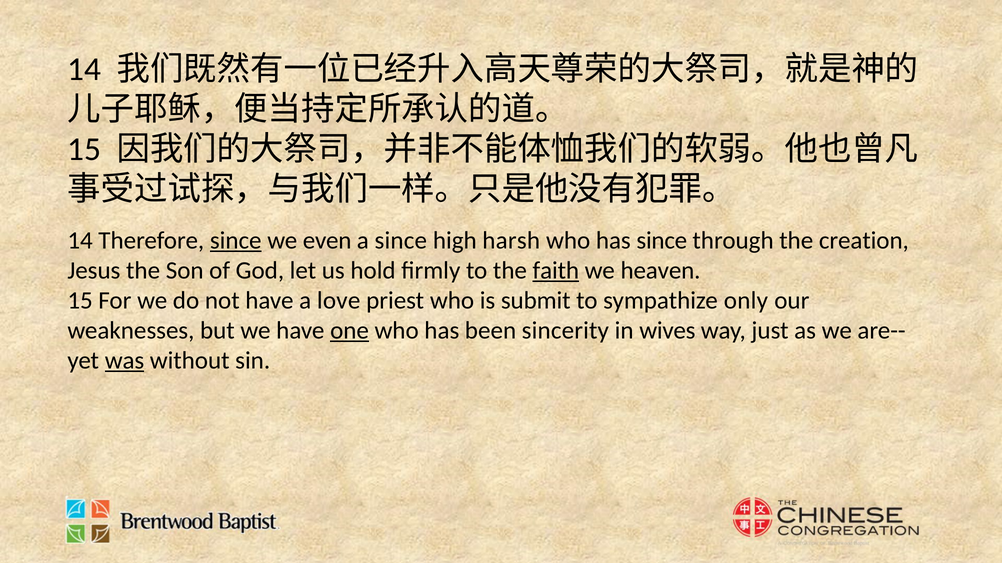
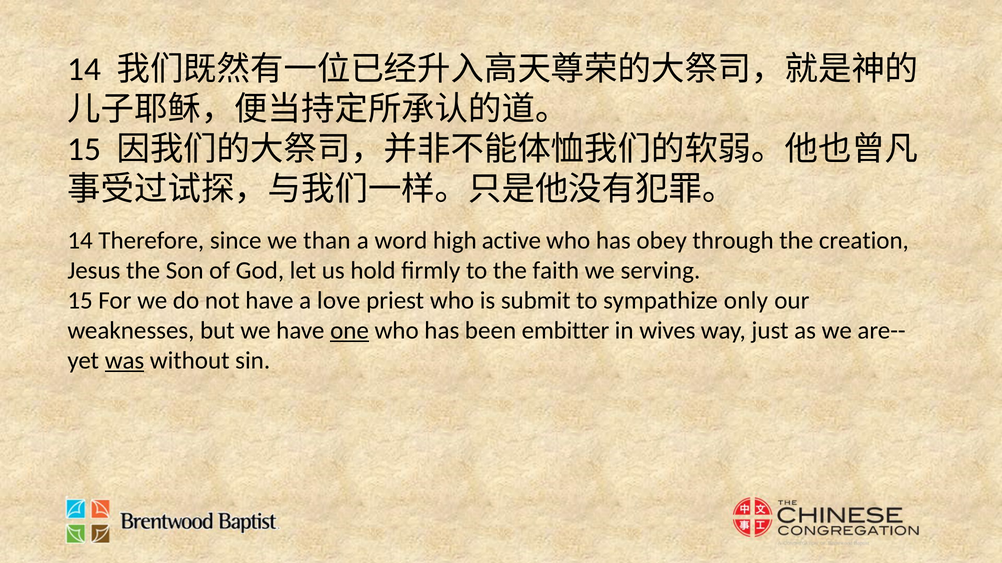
since at (236, 241) underline: present -> none
even: even -> than
a since: since -> word
harsh: harsh -> active
has since: since -> obey
faith underline: present -> none
heaven: heaven -> serving
sincerity: sincerity -> embitter
